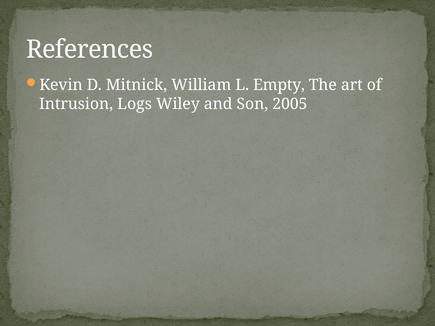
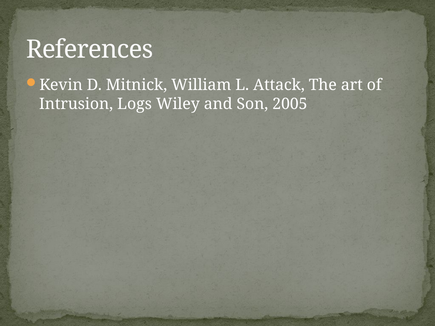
Empty: Empty -> Attack
